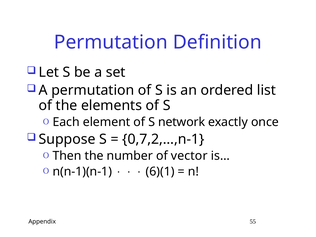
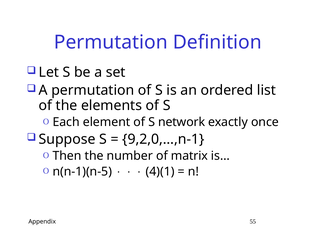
0,7,2,…,n-1: 0,7,2,…,n-1 -> 9,2,0,…,n-1
vector: vector -> matrix
n(n-1)(n-1: n(n-1)(n-1 -> n(n-1)(n-5
6)(1: 6)(1 -> 4)(1
